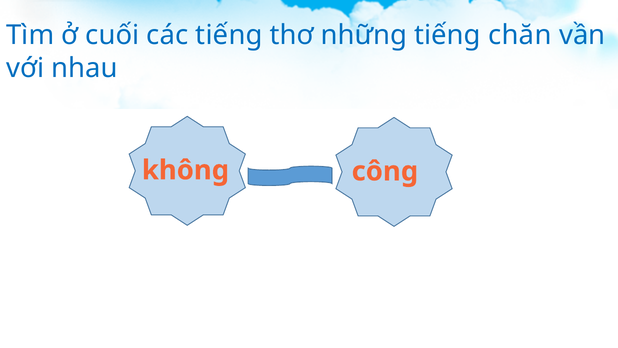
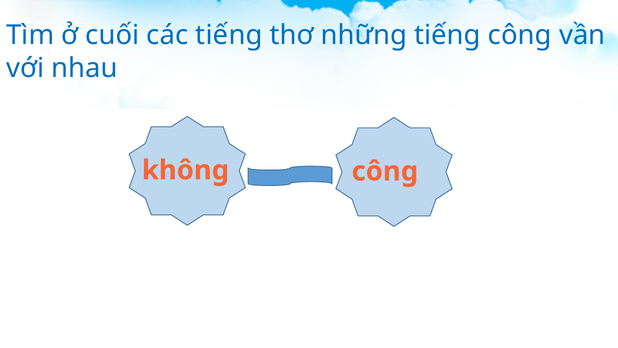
tiếng chăn: chăn -> công
